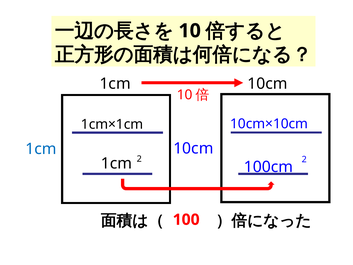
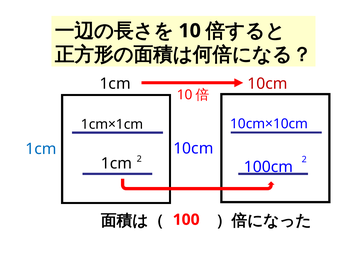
10cm at (267, 84) colour: black -> red
